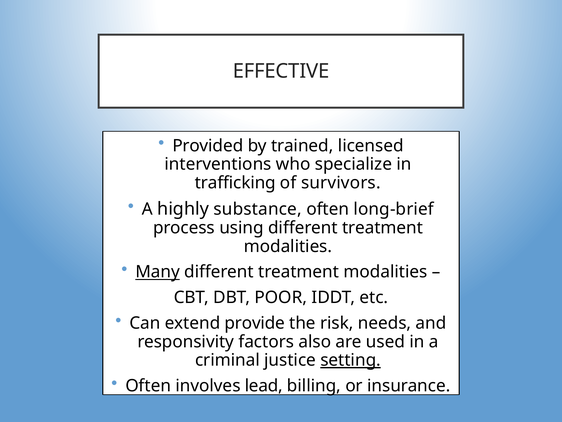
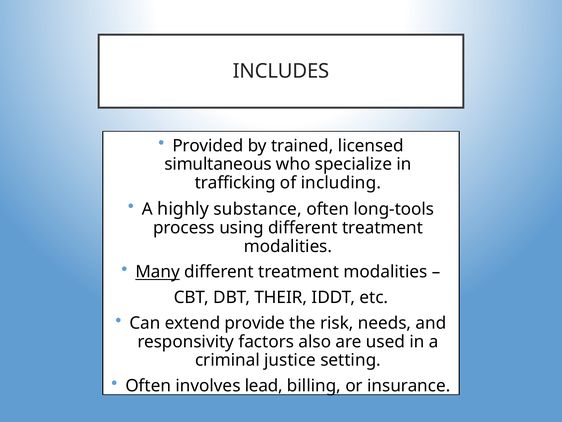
EFFECTIVE: EFFECTIVE -> INCLUDES
interventions: interventions -> simultaneous
survivors: survivors -> including
long-brief: long-brief -> long-tools
POOR: POOR -> THEIR
setting underline: present -> none
